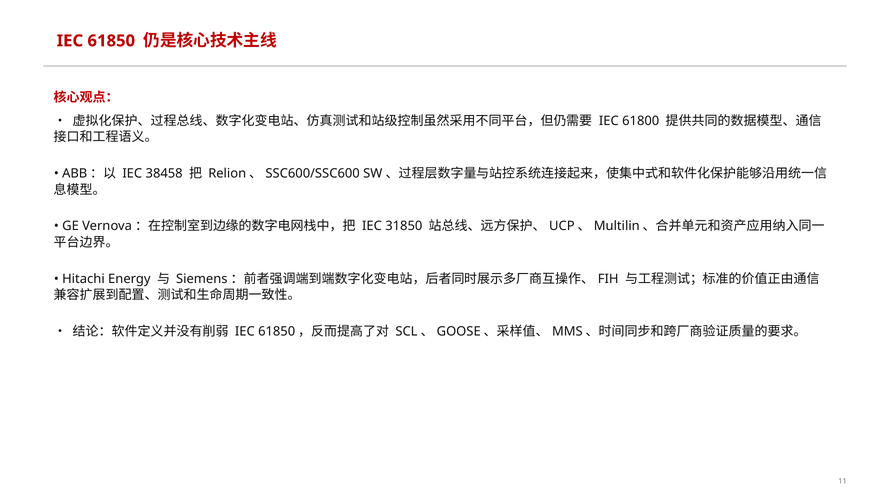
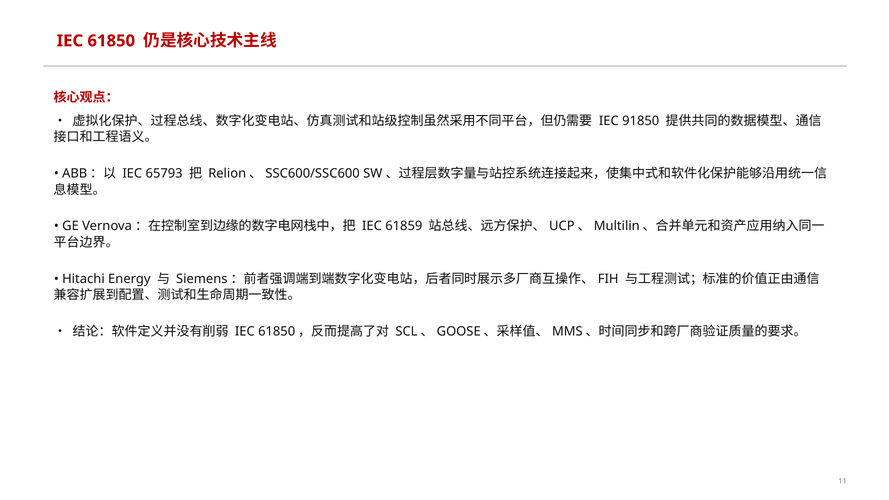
61800: 61800 -> 91850
38458: 38458 -> 65793
31850: 31850 -> 61859
